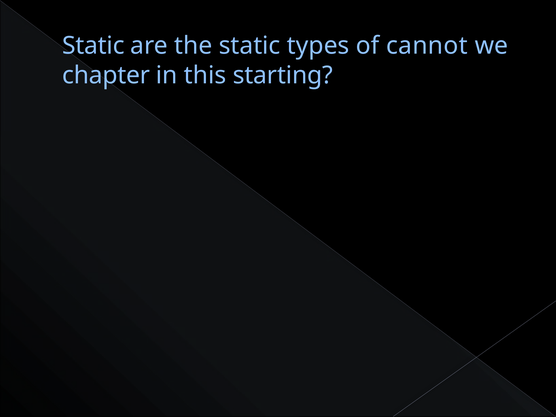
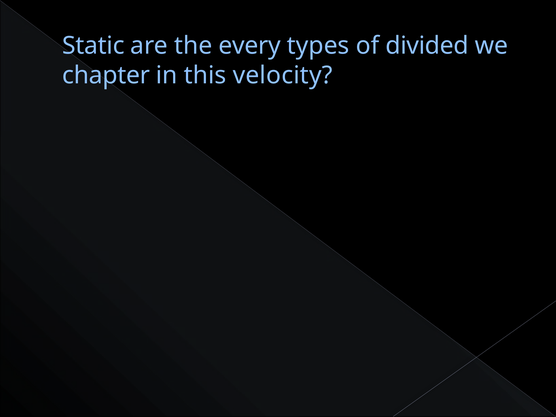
the static: static -> every
cannot: cannot -> divided
starting: starting -> velocity
